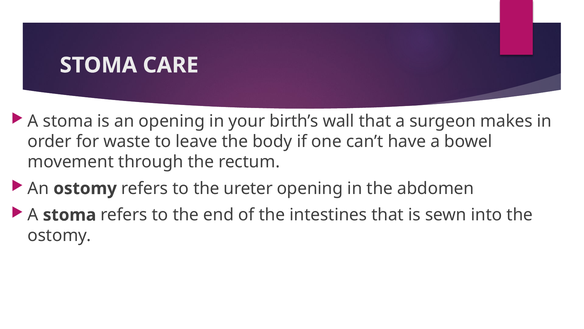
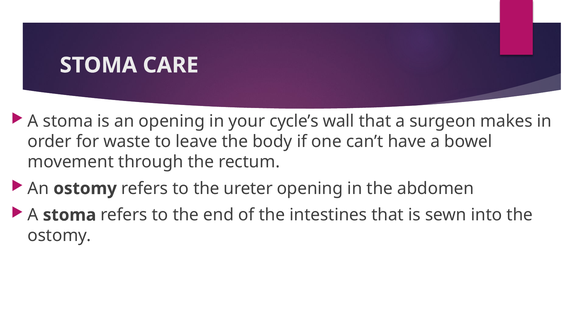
birth’s: birth’s -> cycle’s
